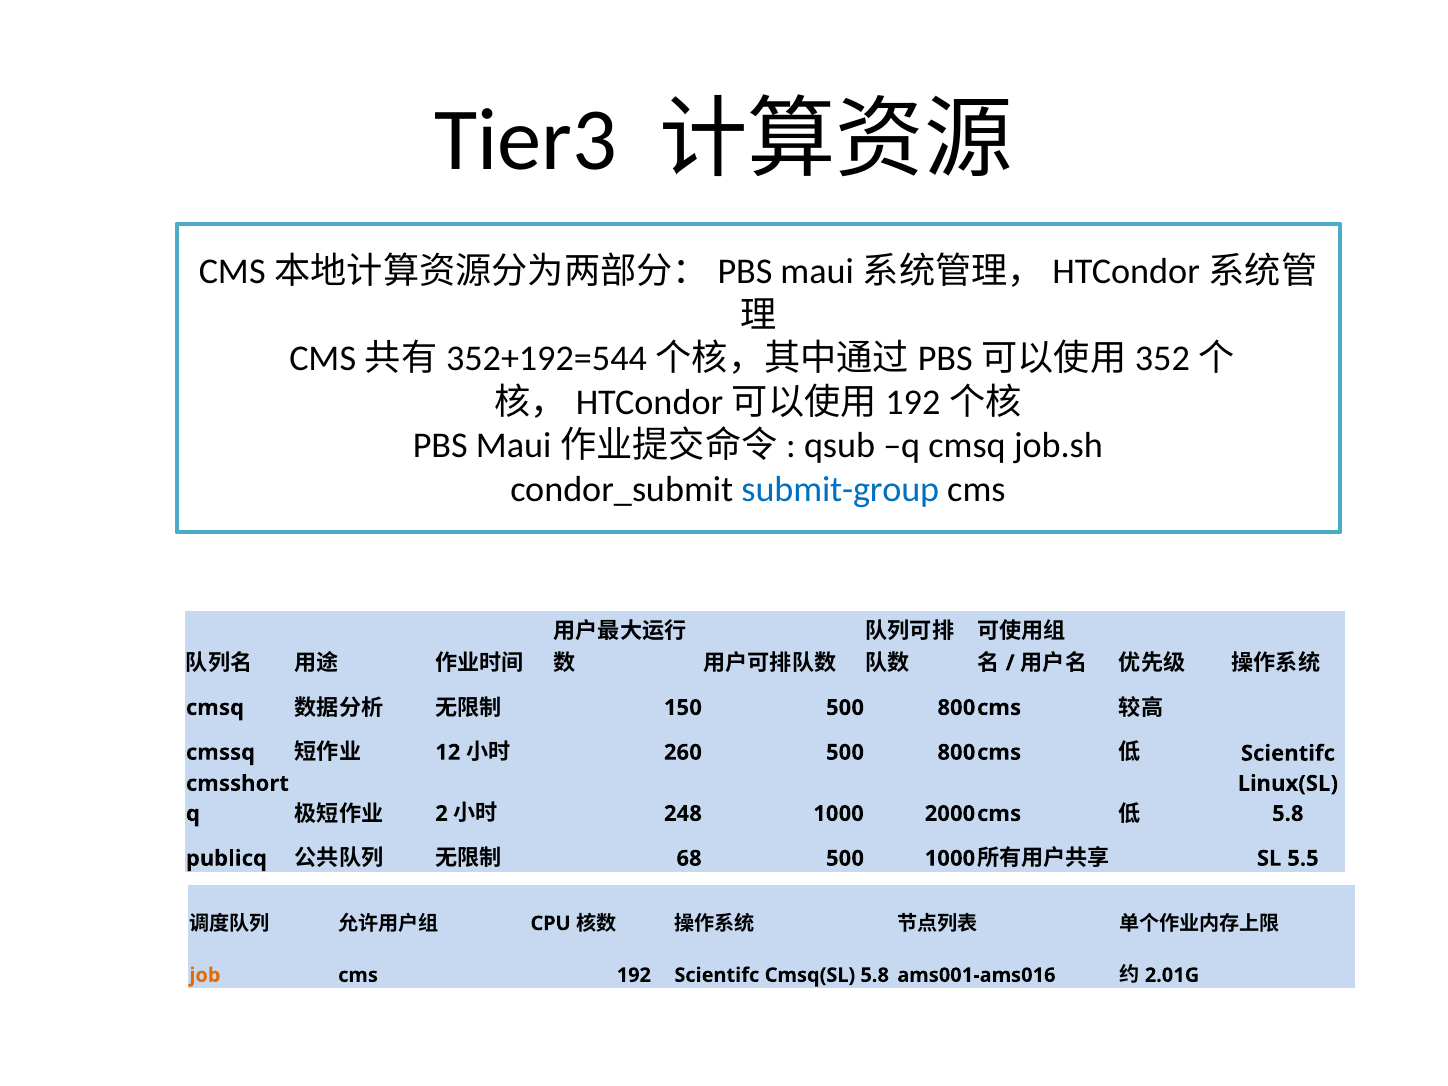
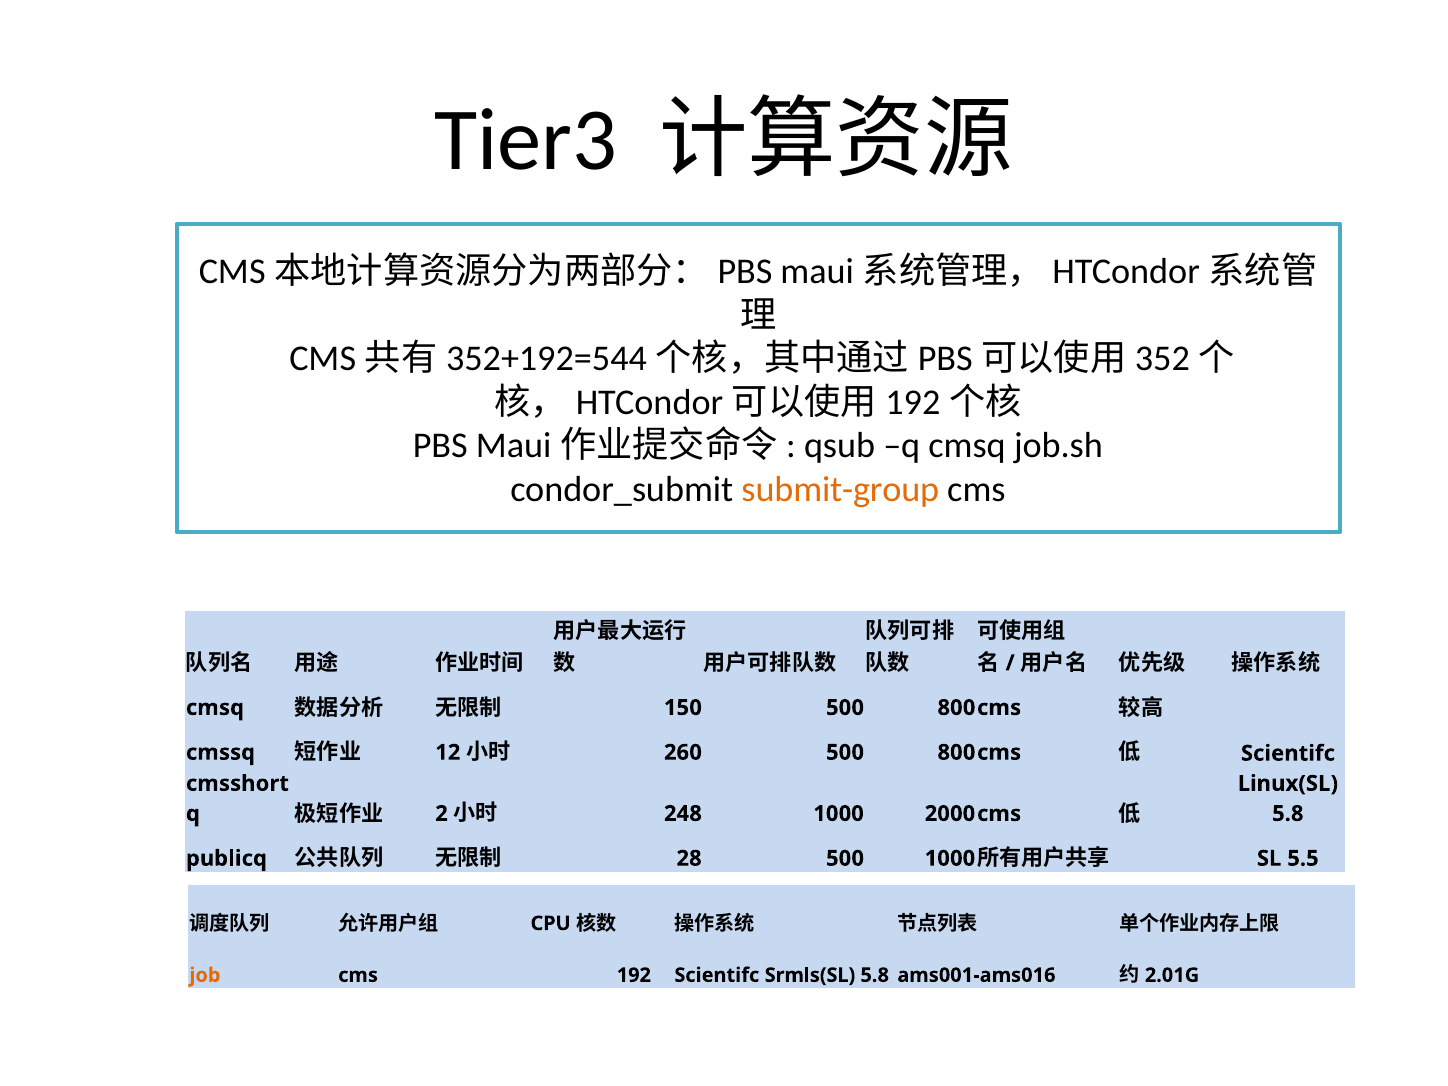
submit-group colour: blue -> orange
68: 68 -> 28
Cmsq(SL: Cmsq(SL -> Srmls(SL
